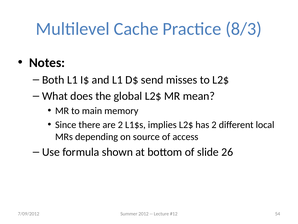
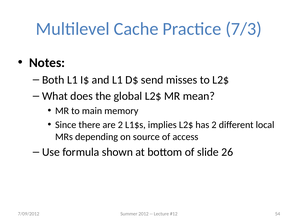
8/3: 8/3 -> 7/3
